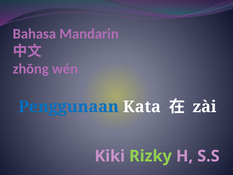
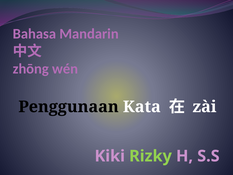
Penggunaan colour: blue -> black
